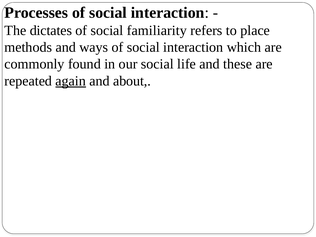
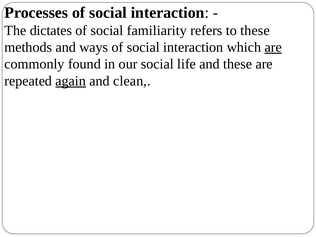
to place: place -> these
are at (273, 47) underline: none -> present
about: about -> clean
